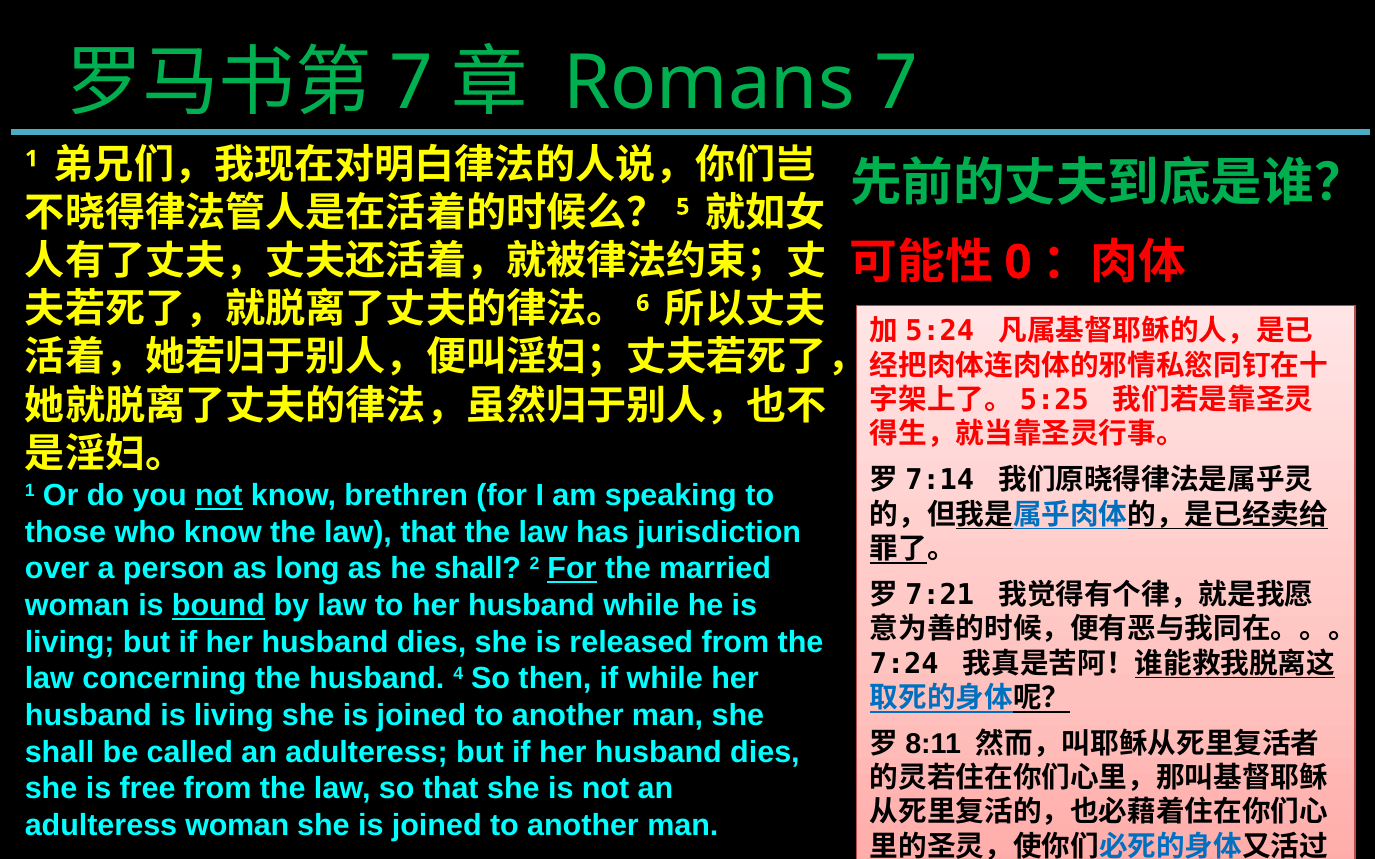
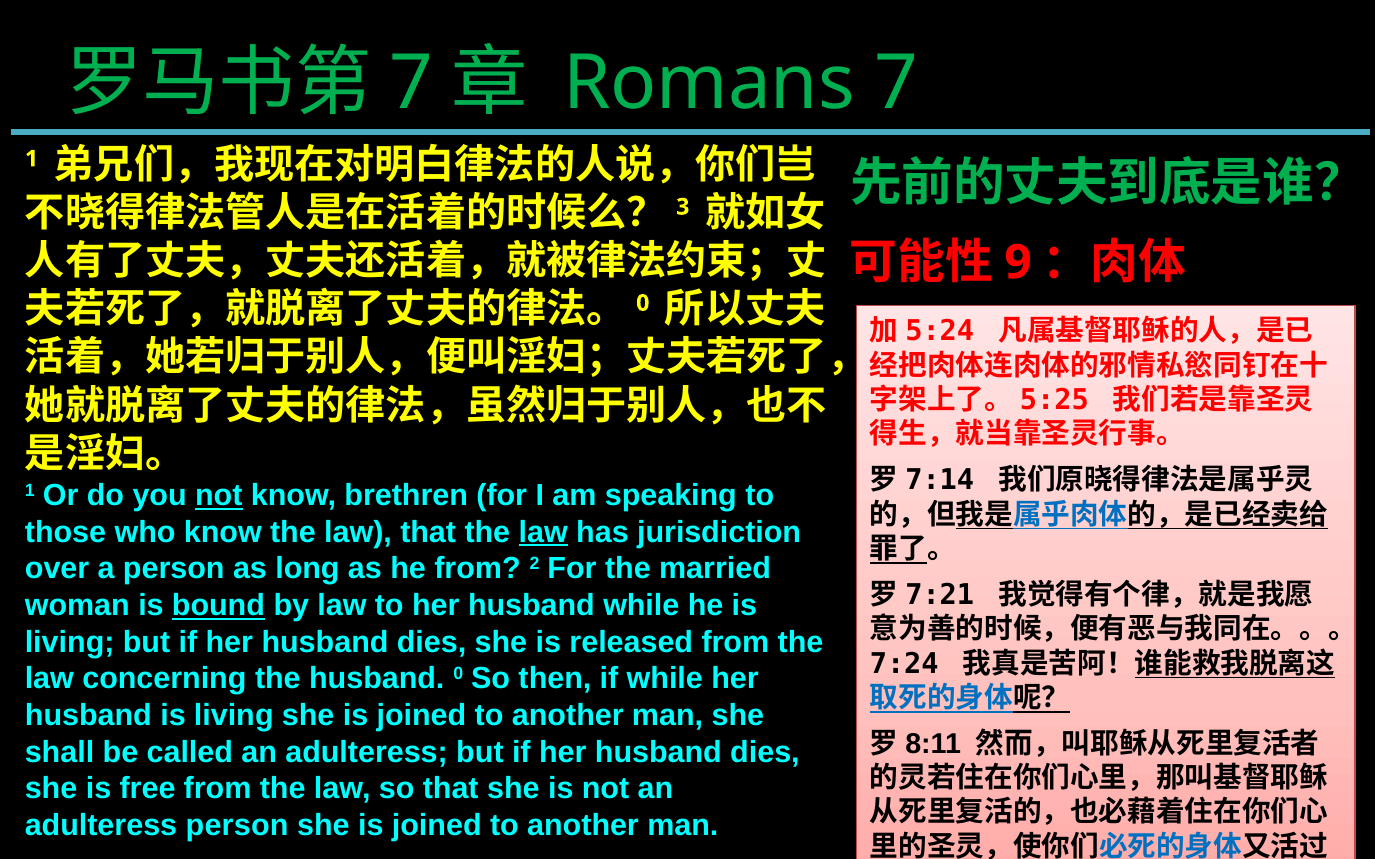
5: 5 -> 3
0: 0 -> 9
6 at (643, 303): 6 -> 0
law at (543, 532) underline: none -> present
he shall: shall -> from
For at (572, 569) underline: present -> none
husband 4: 4 -> 0
adulteress woman: woman -> person
